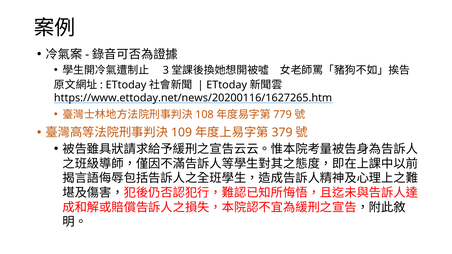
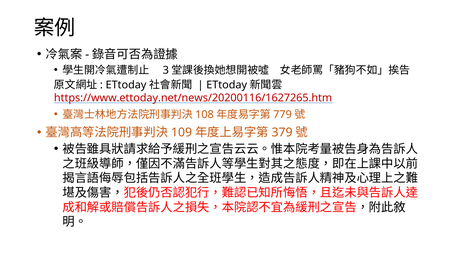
https://www.ettoday.net/news/20200116/1627265.htm colour: black -> red
